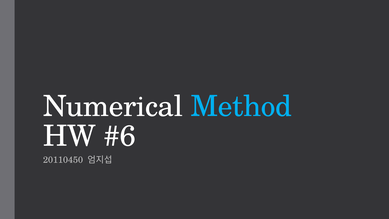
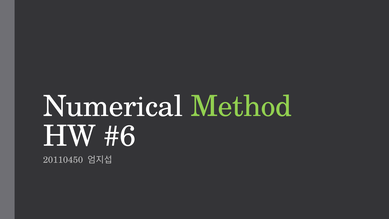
Method colour: light blue -> light green
